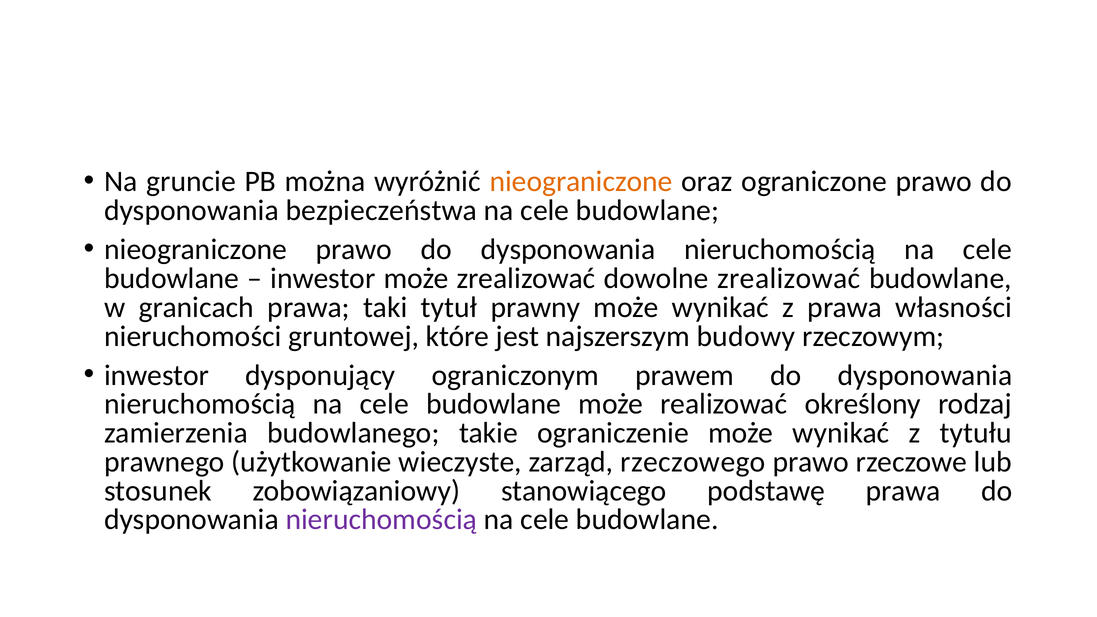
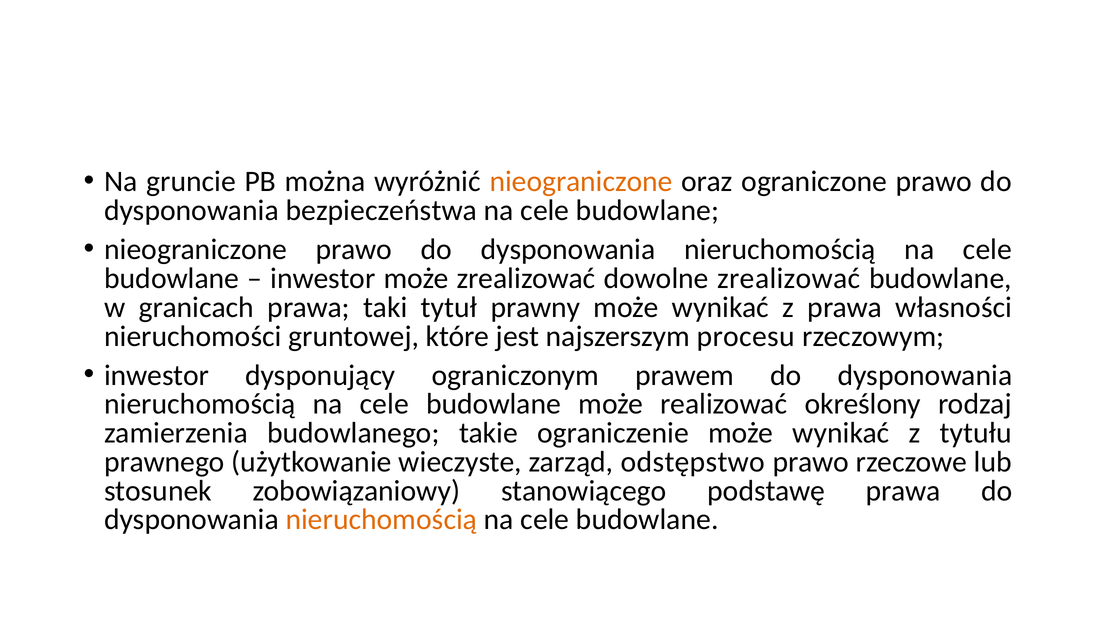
budowy: budowy -> procesu
rzeczowego: rzeczowego -> odstępstwo
nieruchomością at (381, 520) colour: purple -> orange
